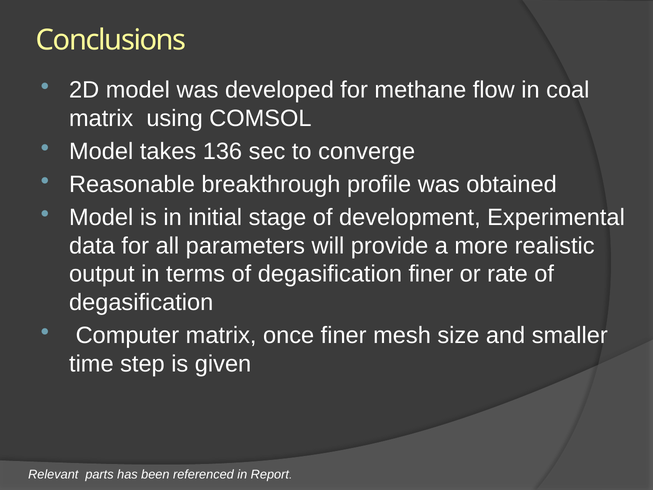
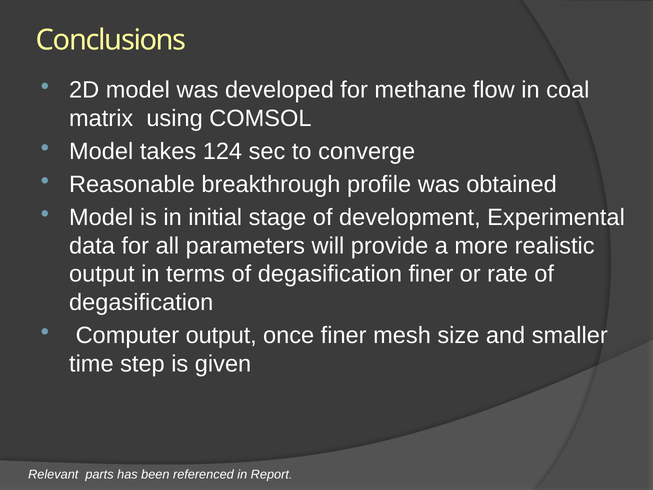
136: 136 -> 124
Computer matrix: matrix -> output
